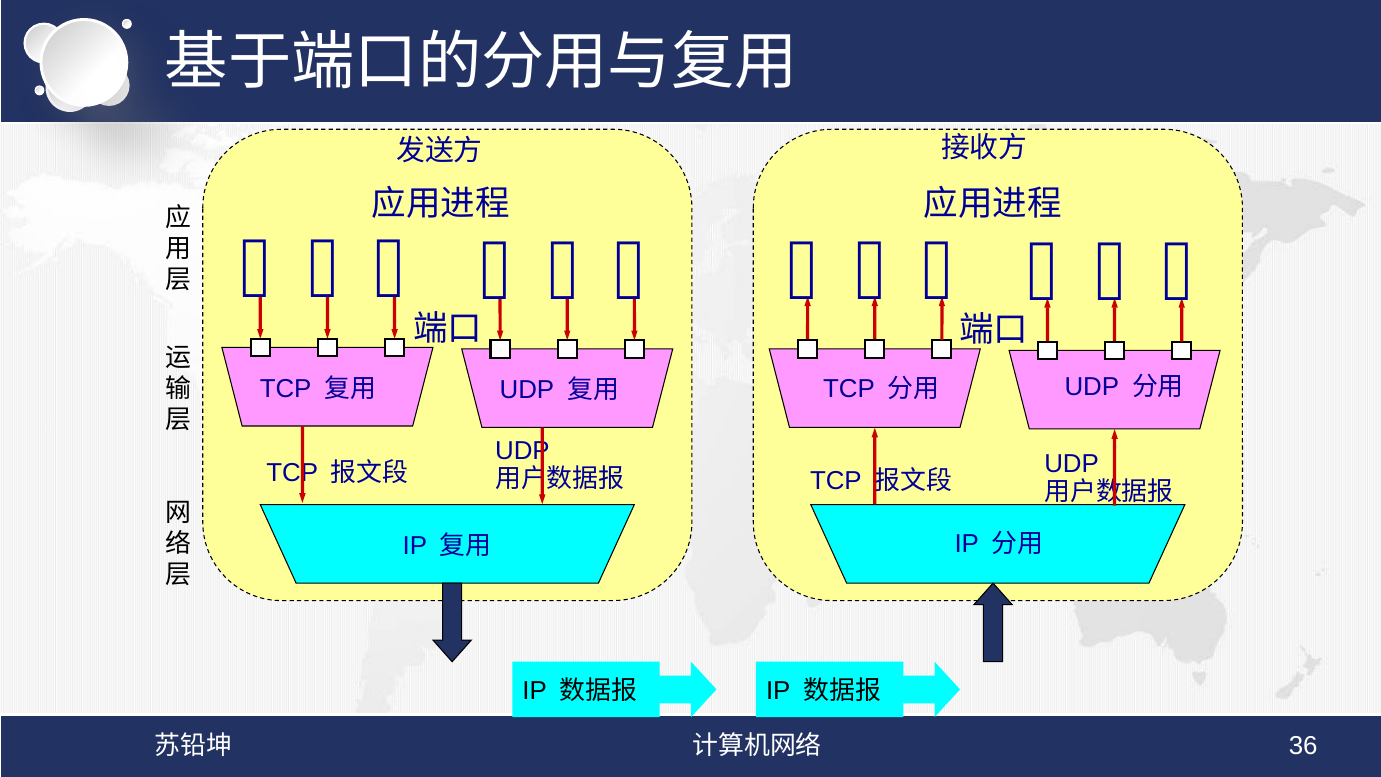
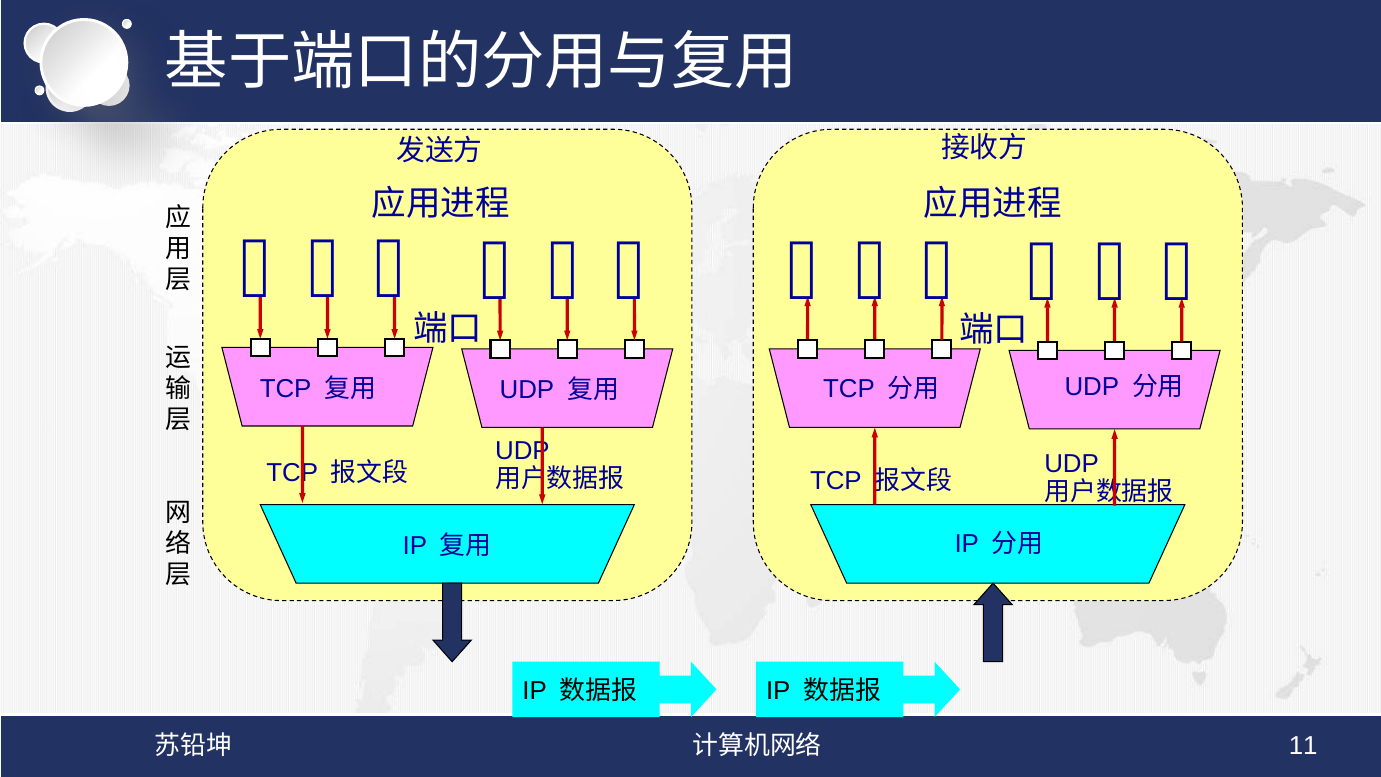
36: 36 -> 11
